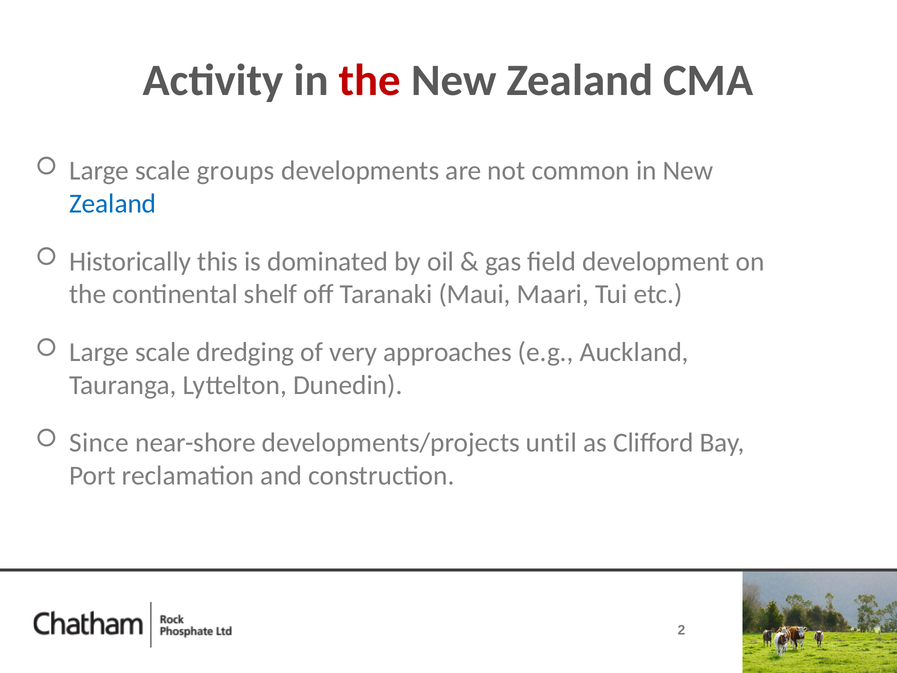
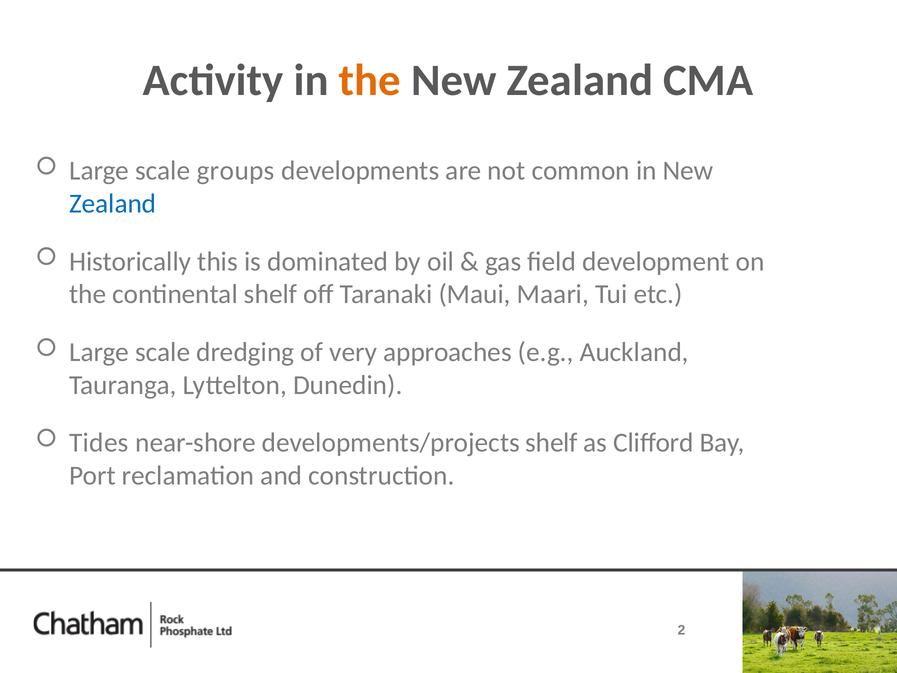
the at (370, 80) colour: red -> orange
Since: Since -> Tides
developments/projects until: until -> shelf
